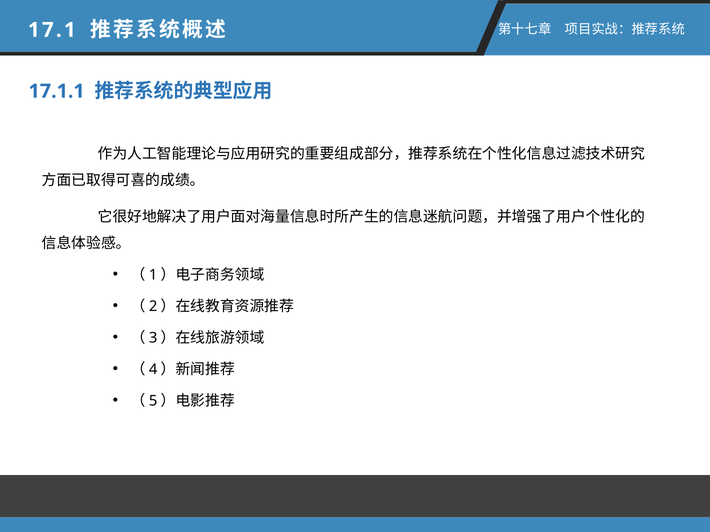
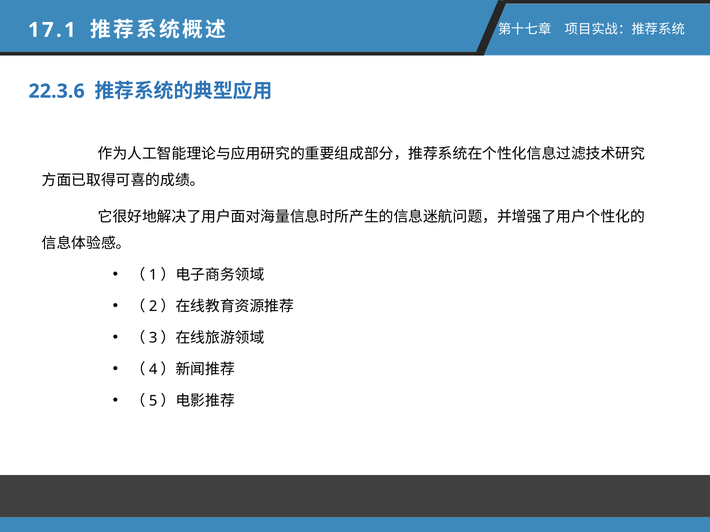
17.1.1: 17.1.1 -> 22.3.6
